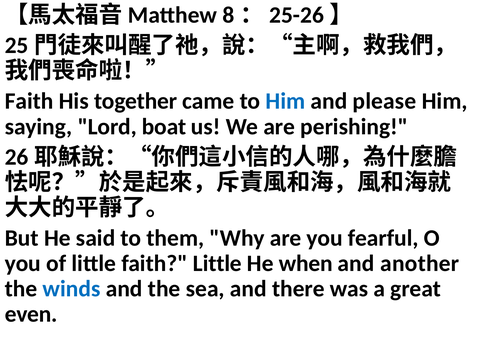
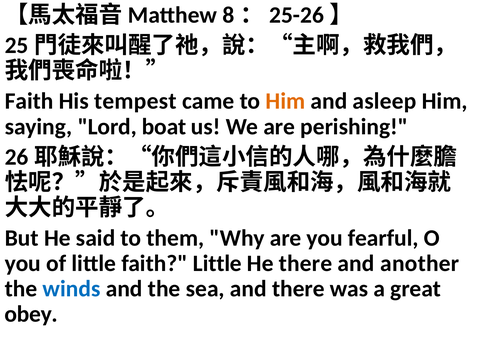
together: together -> tempest
Him at (285, 101) colour: blue -> orange
please: please -> asleep
He when: when -> there
even: even -> obey
